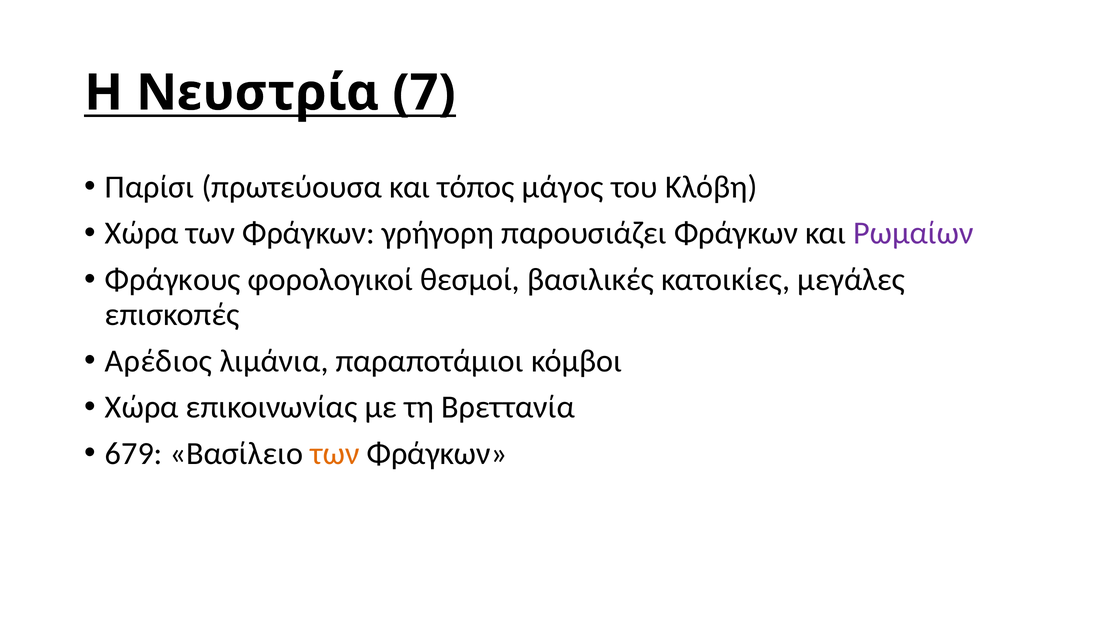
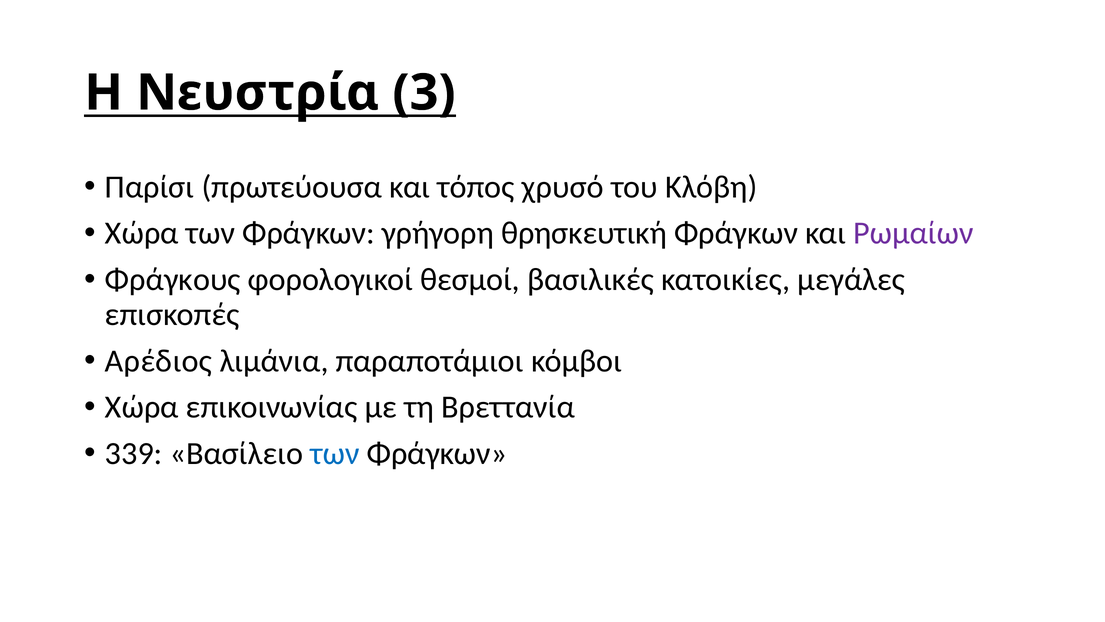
7: 7 -> 3
μάγος: μάγος -> χρυσό
παρουσιάζει: παρουσιάζει -> θρησκευτική
679: 679 -> 339
των at (335, 453) colour: orange -> blue
